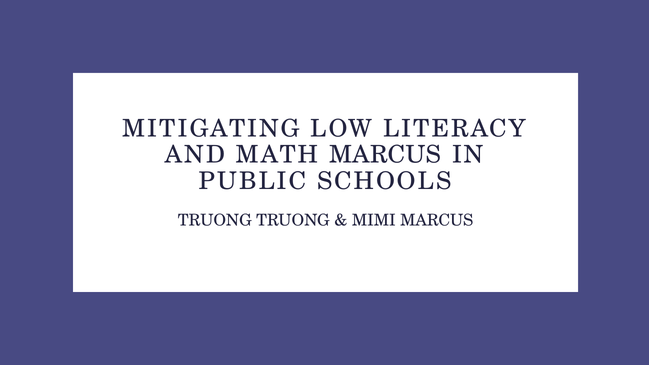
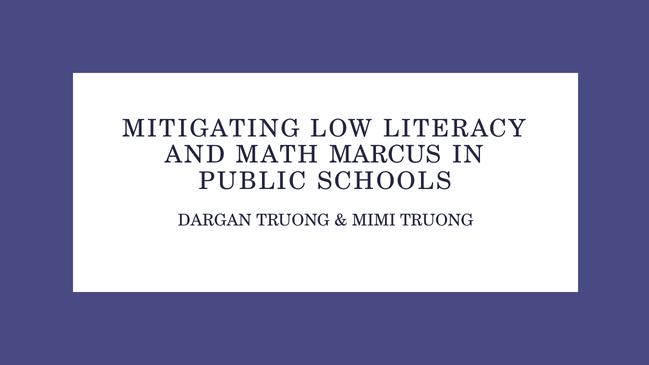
TRUONG at (215, 221): TRUONG -> DARGAN
MIMI MARCUS: MARCUS -> TRUONG
